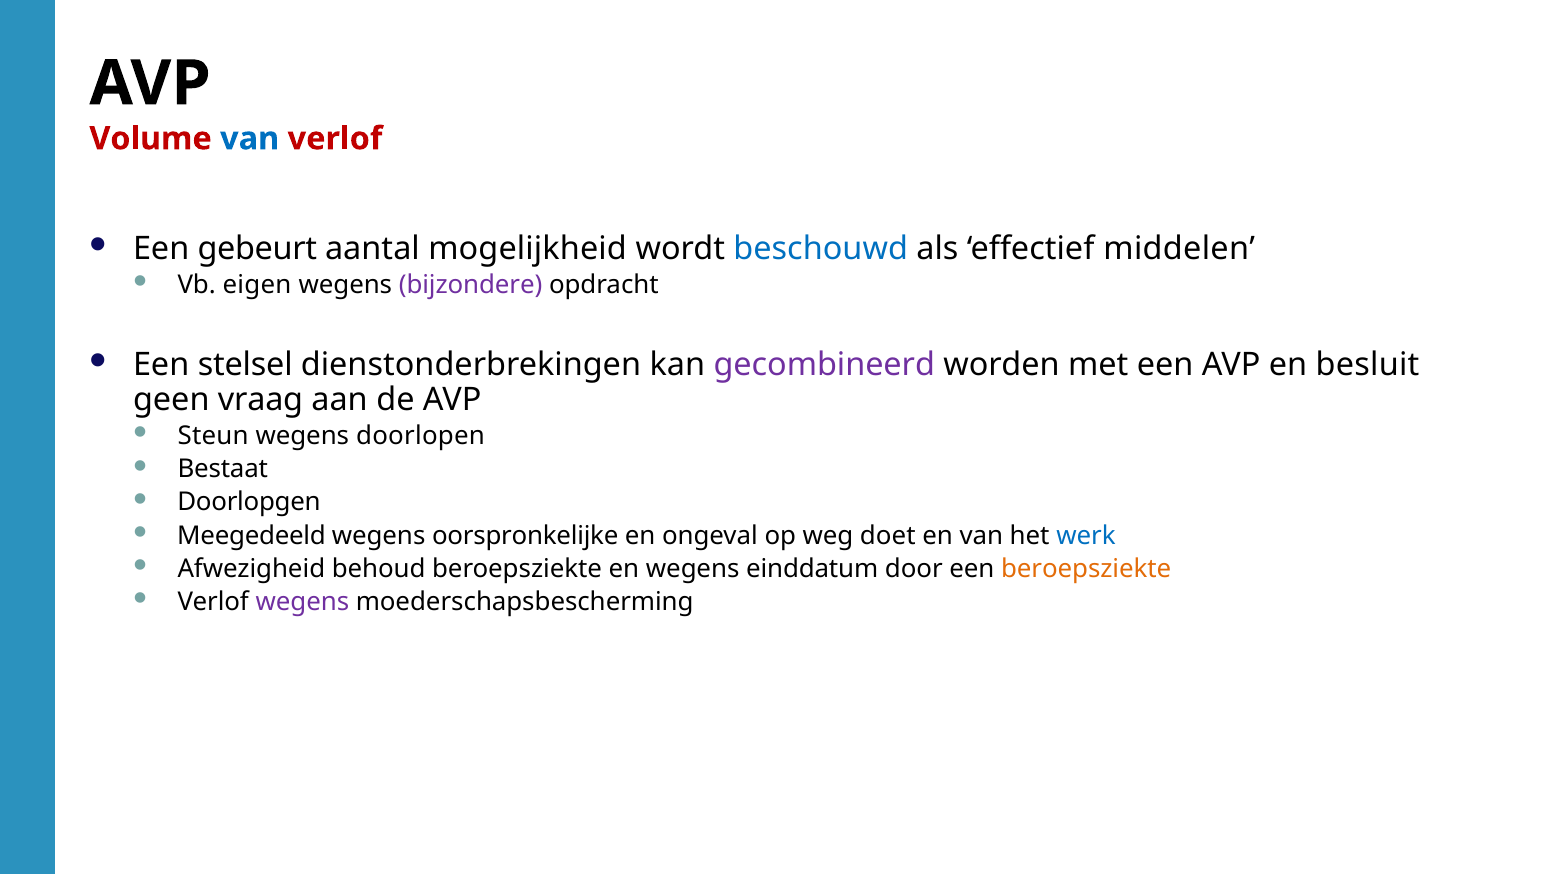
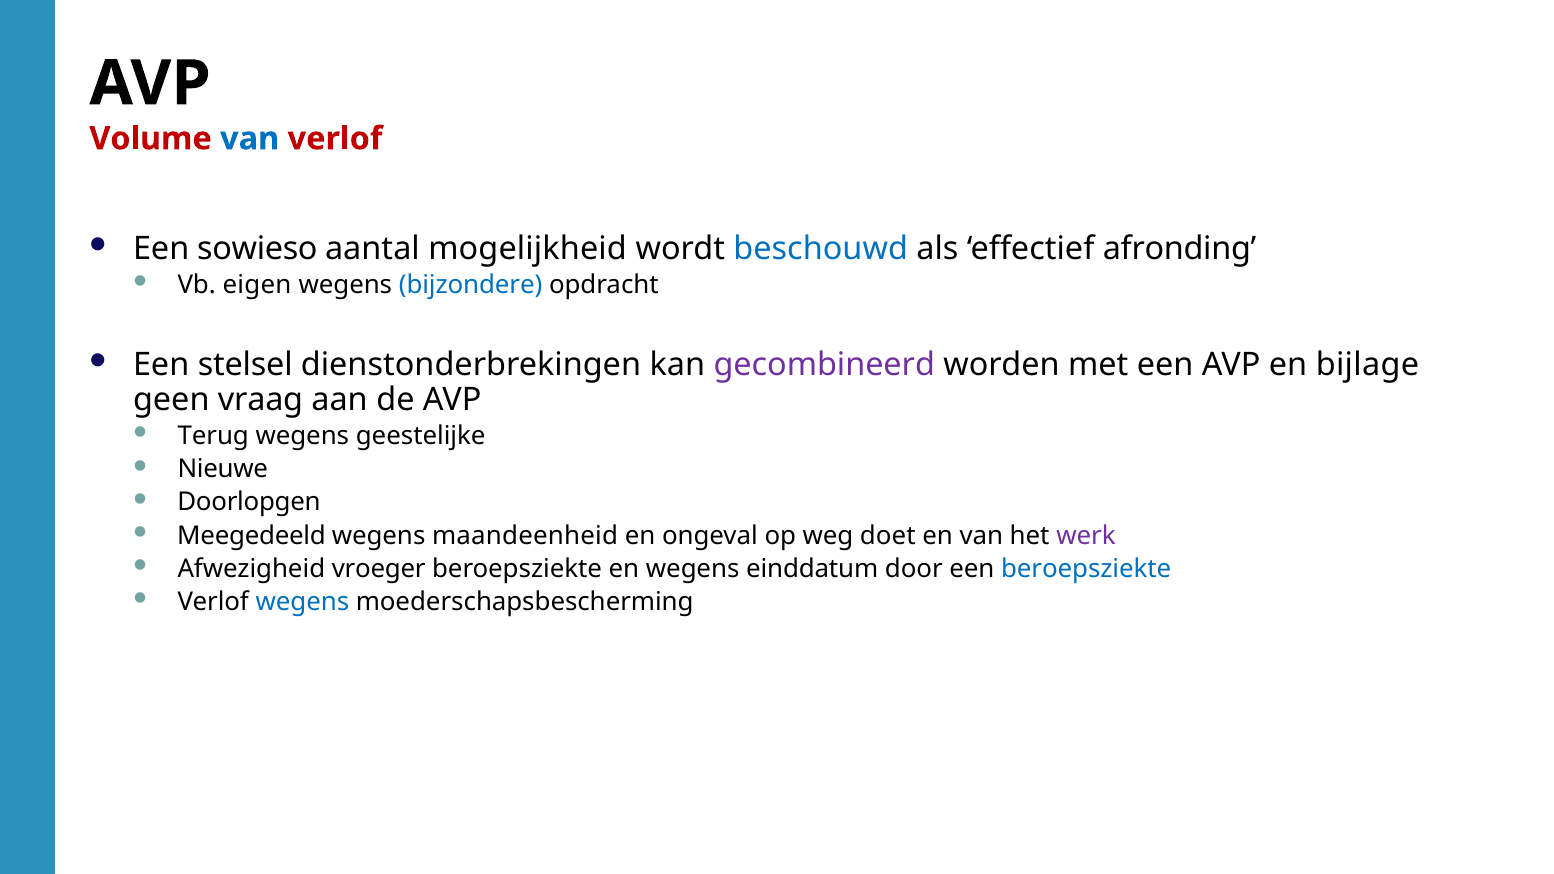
gebeurt: gebeurt -> sowieso
middelen: middelen -> afronding
bijzondere colour: purple -> blue
besluit: besluit -> bijlage
Steun: Steun -> Terug
doorlopen: doorlopen -> geestelijke
Bestaat: Bestaat -> Nieuwe
oorspronkelijke: oorspronkelijke -> maandeenheid
werk colour: blue -> purple
behoud: behoud -> vroeger
beroepsziekte at (1086, 569) colour: orange -> blue
wegens at (302, 602) colour: purple -> blue
